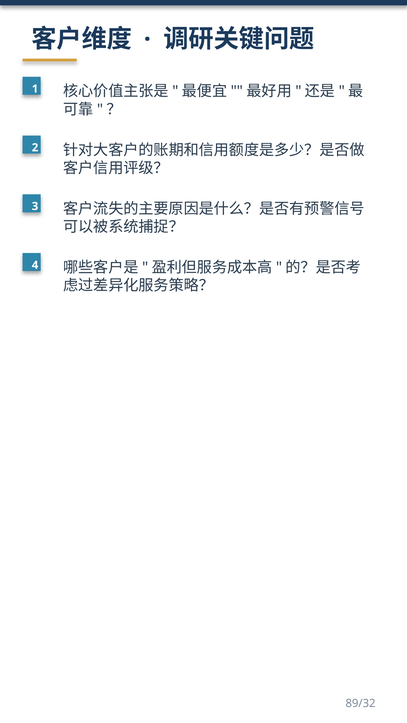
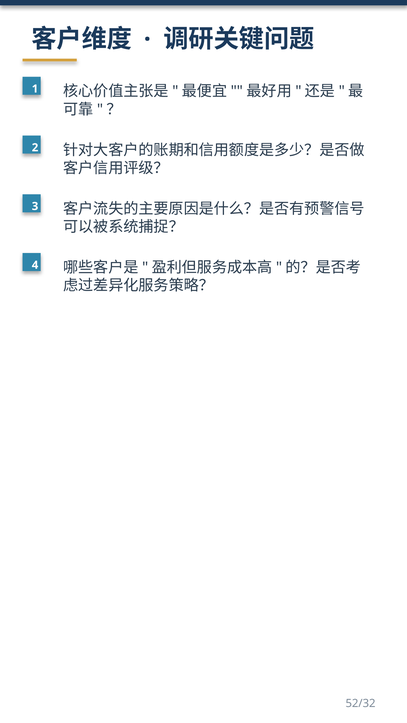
89/32: 89/32 -> 52/32
